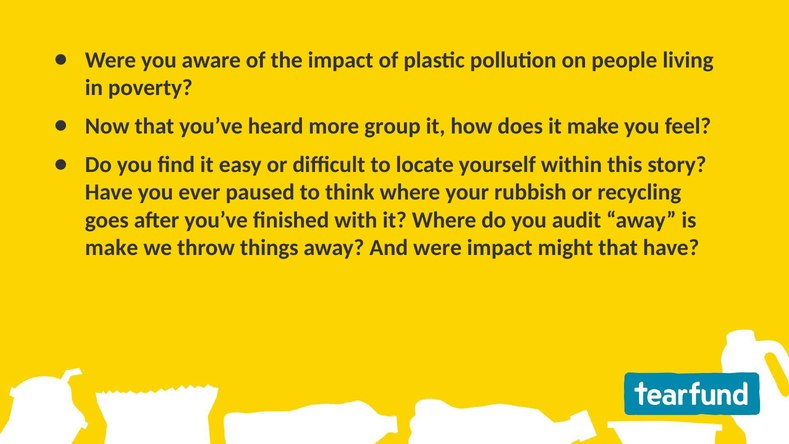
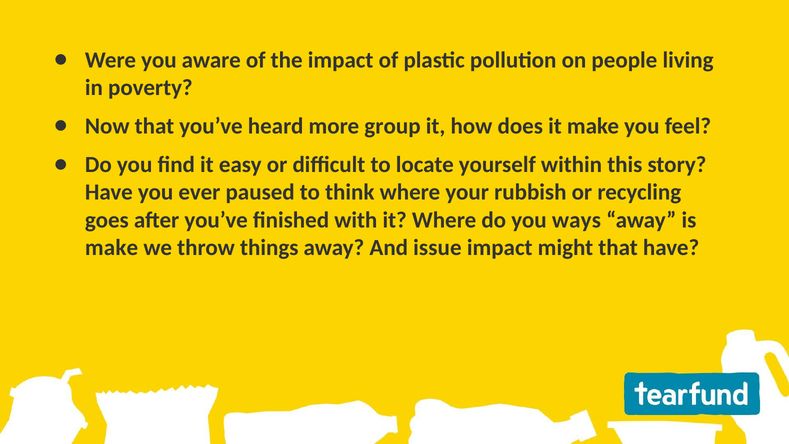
audit: audit -> ways
And were: were -> issue
